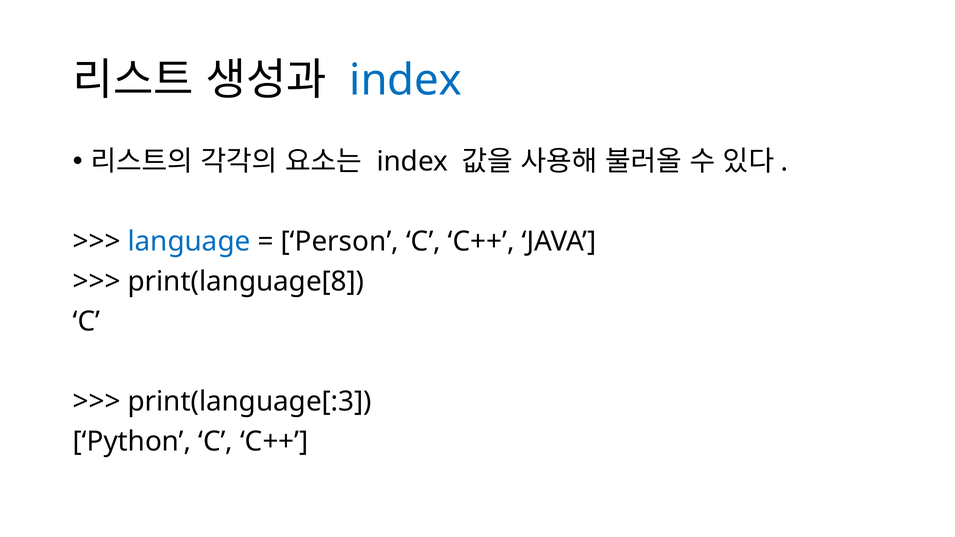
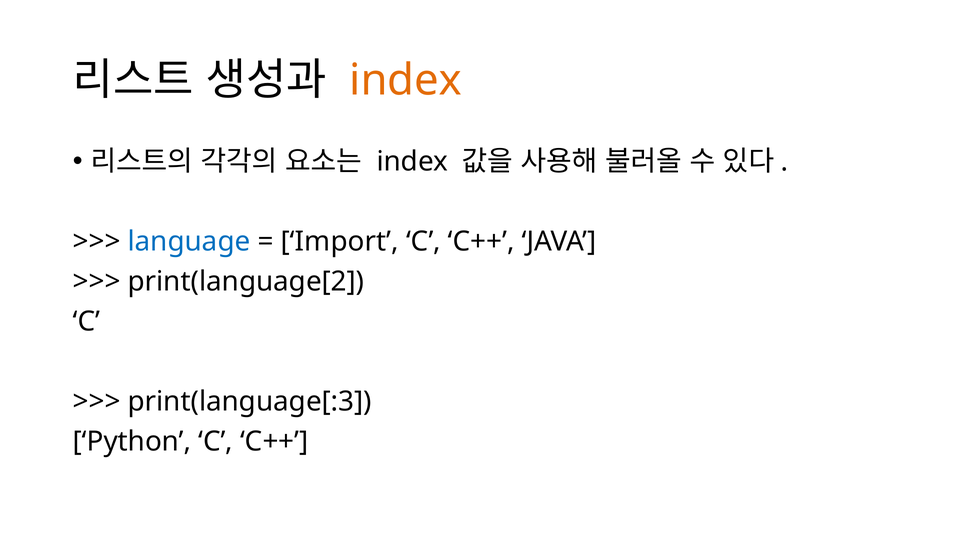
index at (406, 80) colour: blue -> orange
Person: Person -> Import
print(language[8: print(language[8 -> print(language[2
